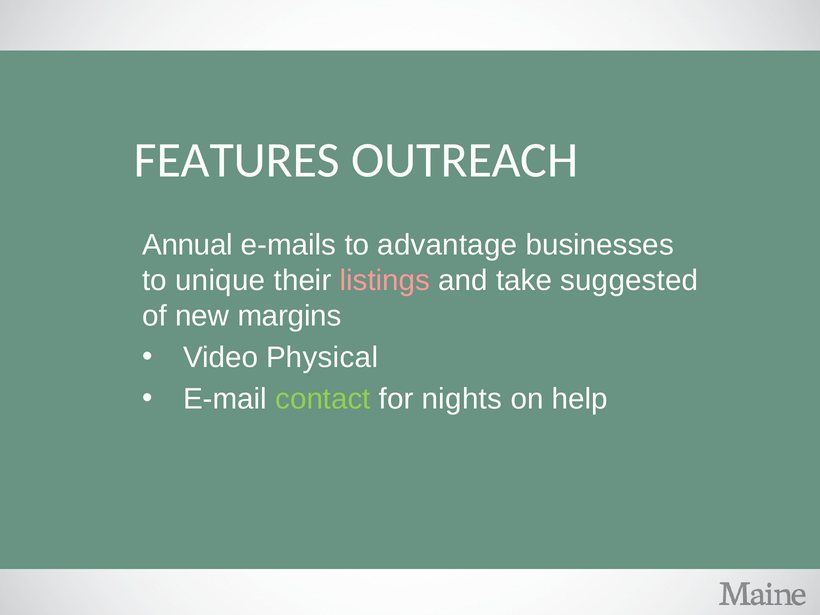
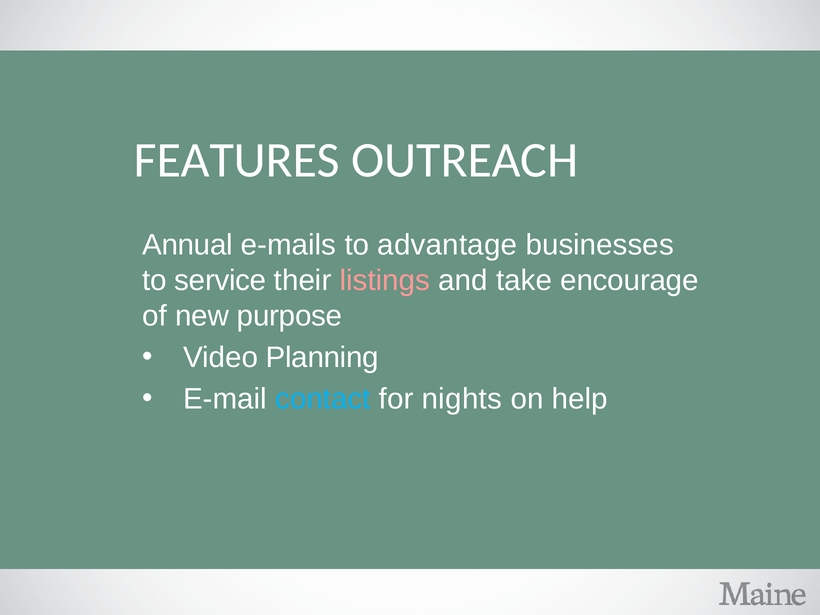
unique: unique -> service
suggested: suggested -> encourage
margins: margins -> purpose
Physical: Physical -> Planning
contact colour: light green -> light blue
